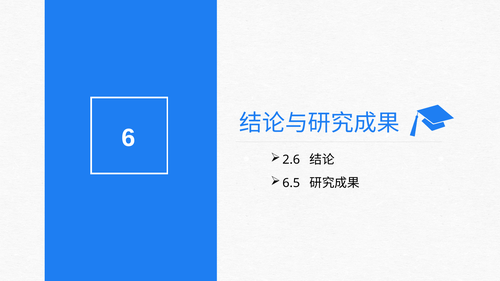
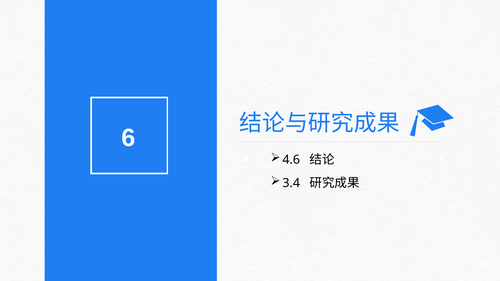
2.6: 2.6 -> 4.6
6.5: 6.5 -> 3.4
